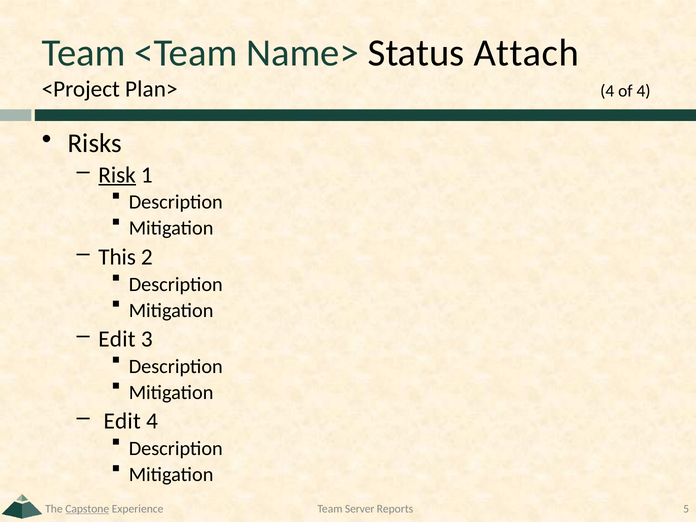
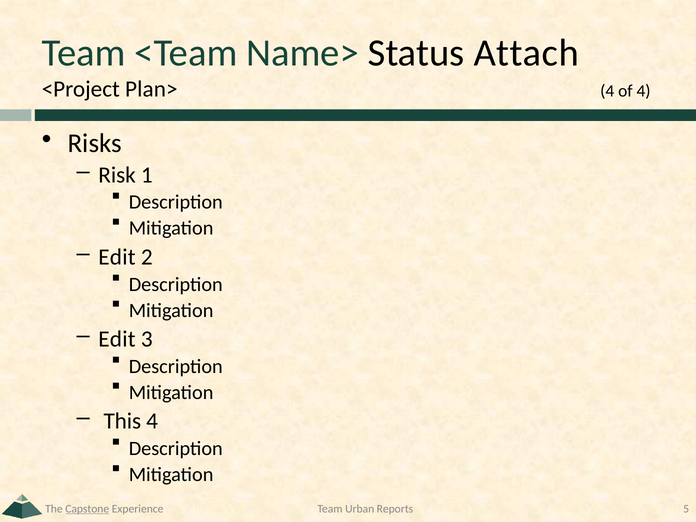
Risk underline: present -> none
This at (117, 257): This -> Edit
Edit at (122, 421): Edit -> This
Server: Server -> Urban
